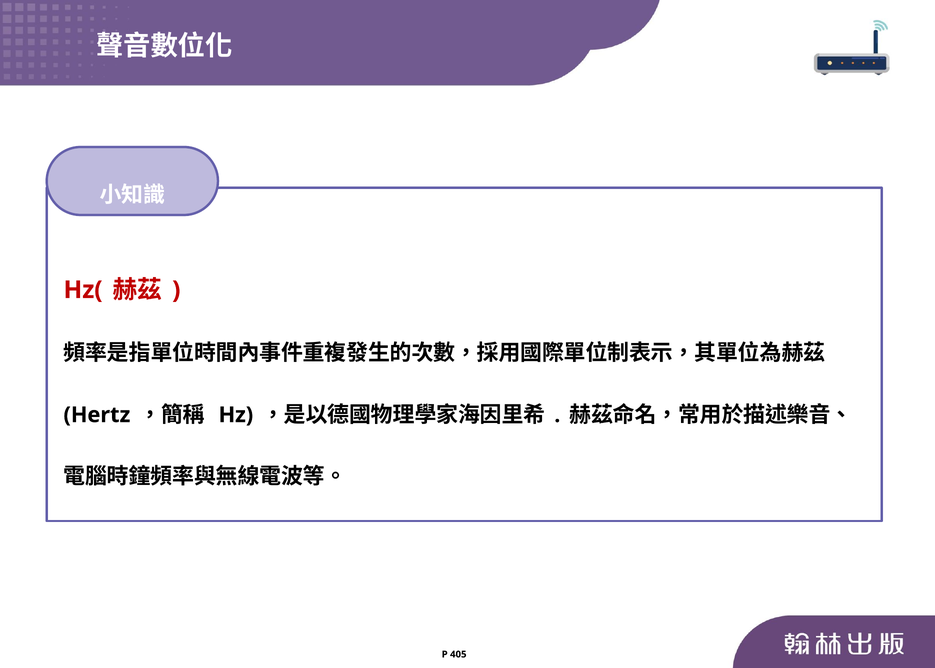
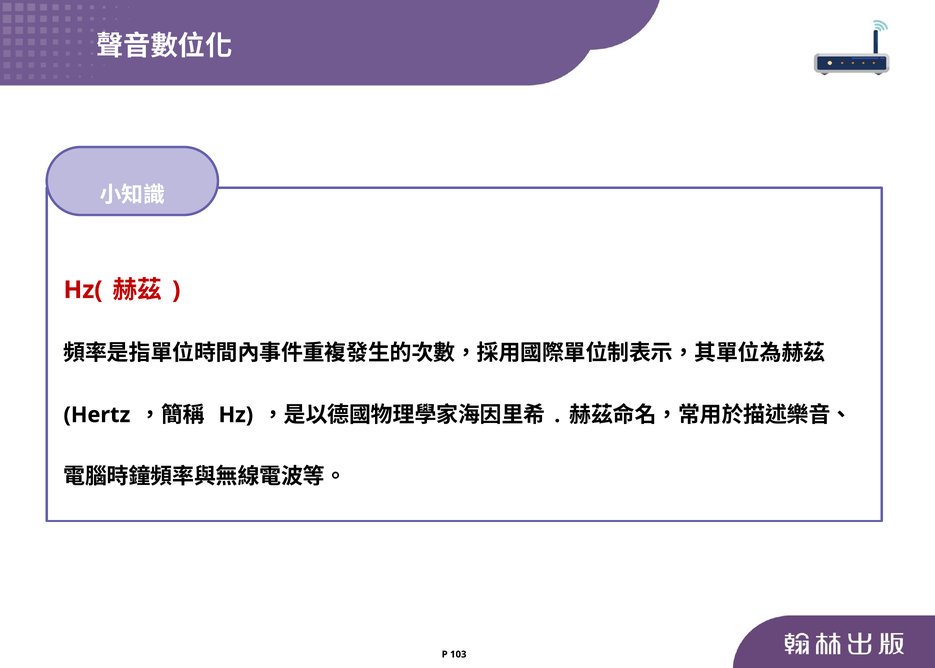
405: 405 -> 103
